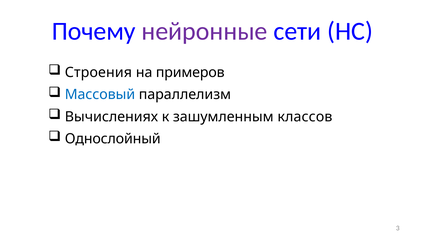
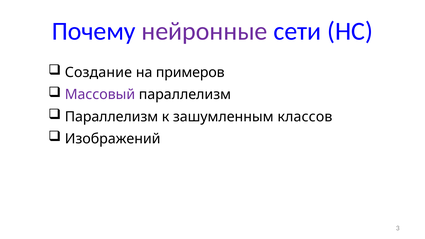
Строения: Строения -> Создание
Массовый colour: blue -> purple
Вычислениях at (111, 117): Вычислениях -> Параллелизм
Однослойный: Однослойный -> Изображений
